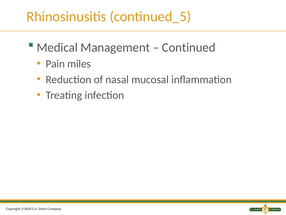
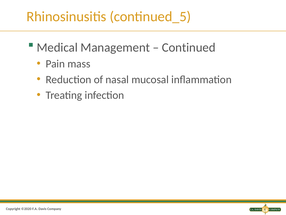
miles: miles -> mass
